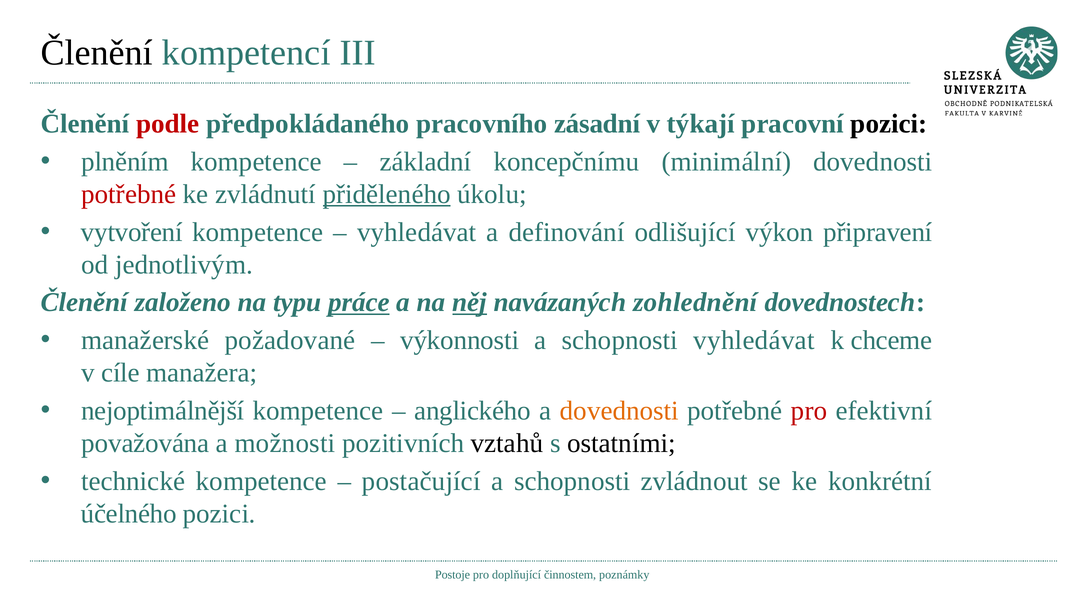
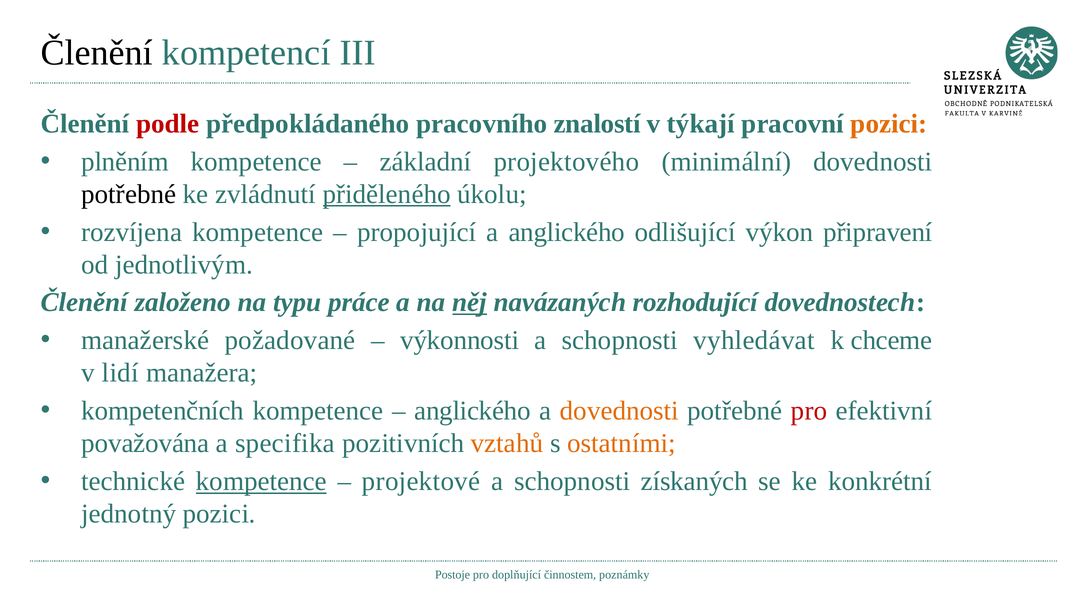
zásadní: zásadní -> znalostí
pozici at (889, 124) colour: black -> orange
koncepčnímu: koncepčnímu -> projektového
potřebné at (129, 194) colour: red -> black
vytvoření: vytvoření -> rozvíjena
vyhledávat at (417, 232): vyhledávat -> propojující
a definování: definování -> anglického
práce underline: present -> none
zohlednění: zohlednění -> rozhodující
cíle: cíle -> lidí
nejoptimálnější: nejoptimálnější -> kompetenčních
možnosti: možnosti -> specifika
vztahů colour: black -> orange
ostatními colour: black -> orange
kompetence at (261, 482) underline: none -> present
postačující: postačující -> projektové
zvládnout: zvládnout -> získaných
účelného: účelného -> jednotný
